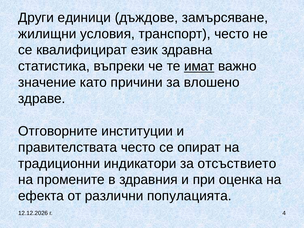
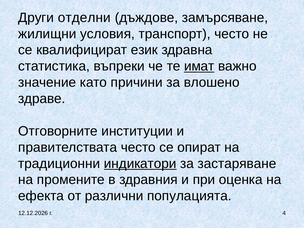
единици: единици -> отделни
индикатори underline: none -> present
отсъствието: отсъствието -> застаряване
